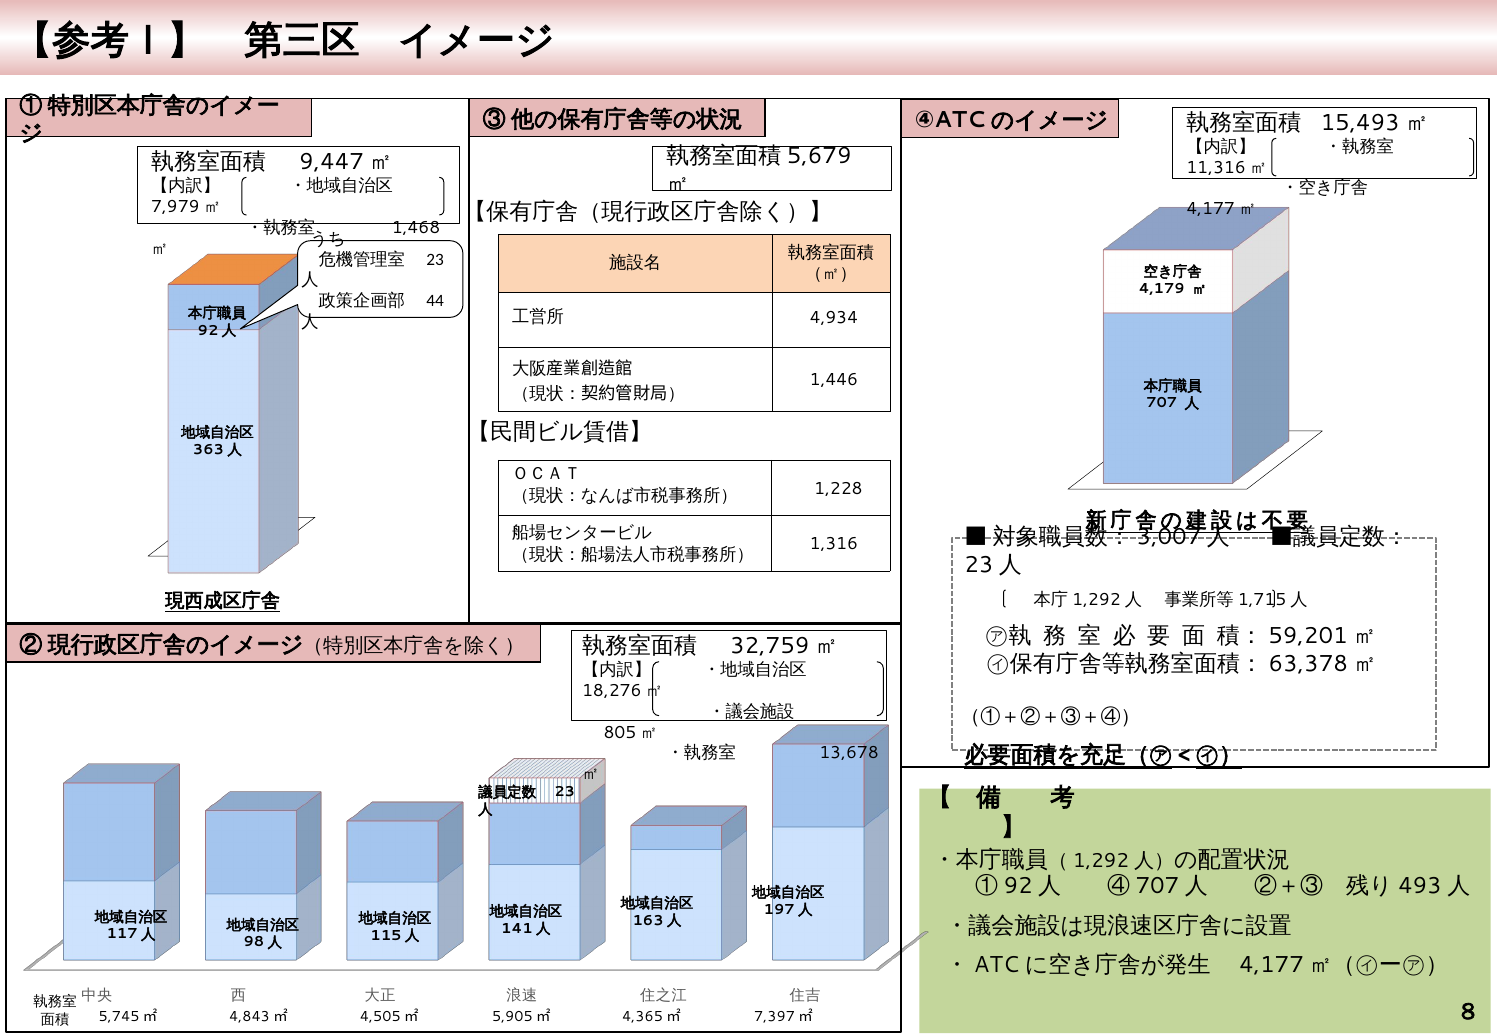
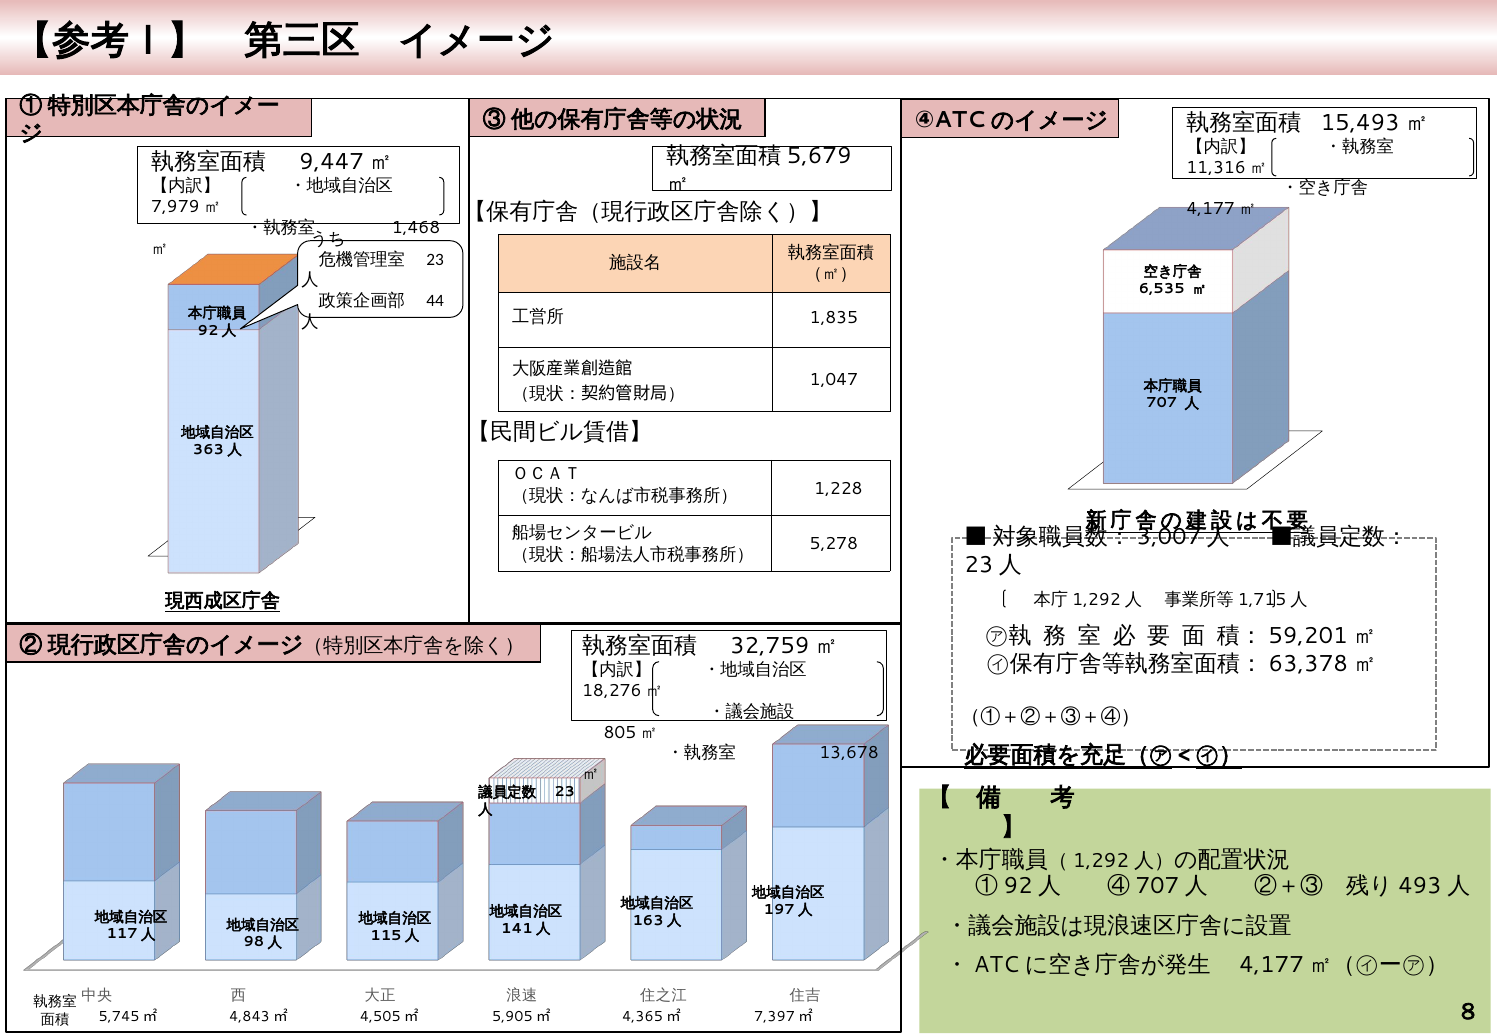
4,179: 4,179 -> 6,535
4,934: 4,934 -> 1,835
1,446: 1,446 -> 1,047
1,316: 1,316 -> 5,278
